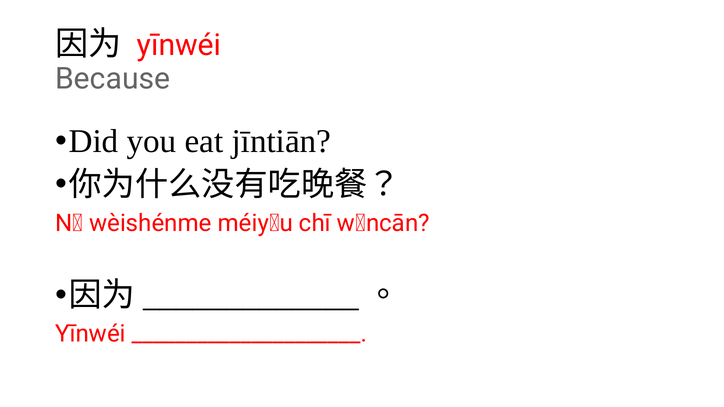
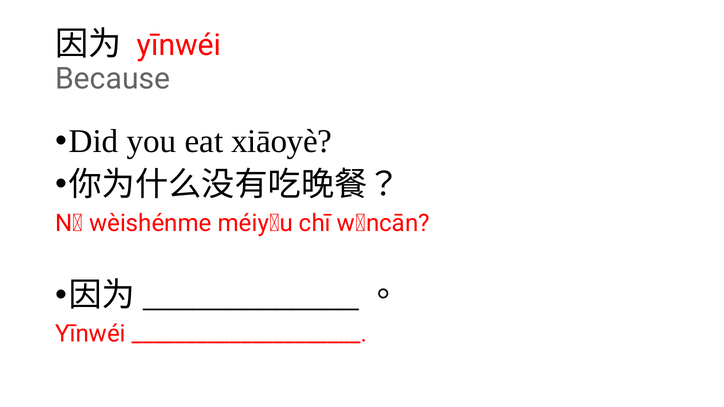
jīntiān: jīntiān -> xiāoyè
